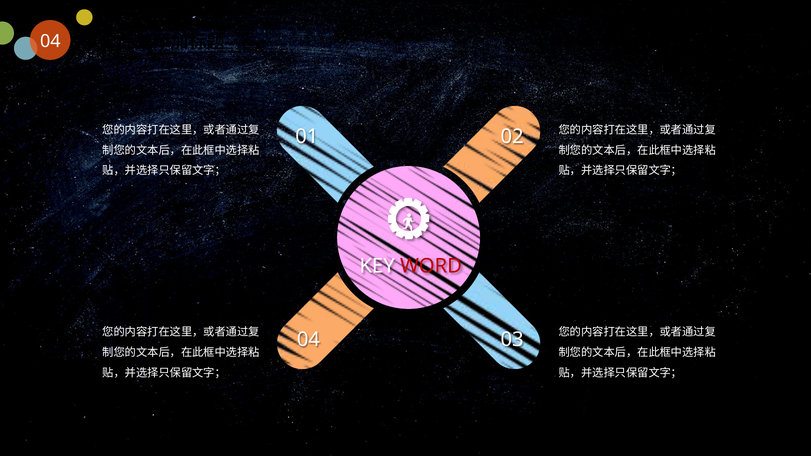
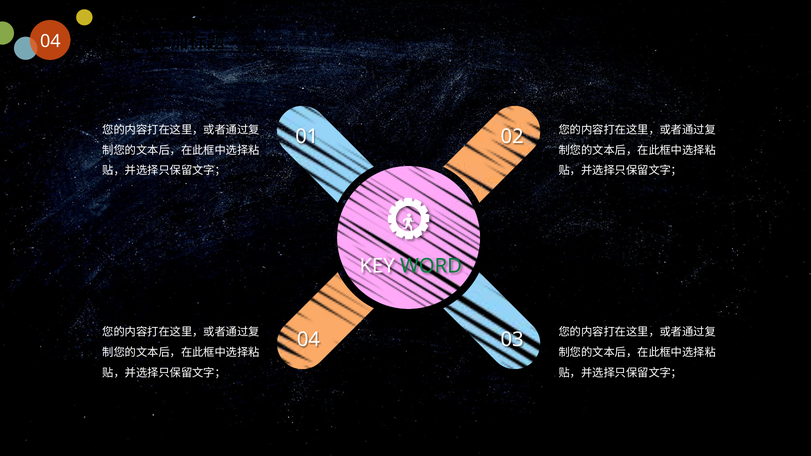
WORD colour: red -> green
